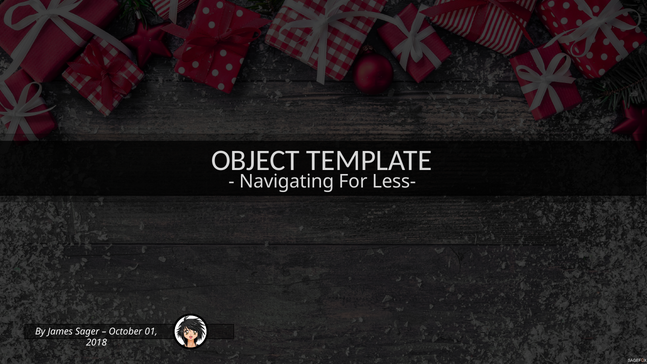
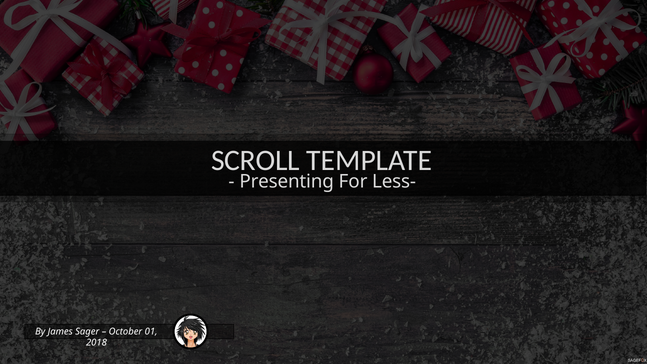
OBJECT: OBJECT -> SCROLL
Navigating: Navigating -> Presenting
